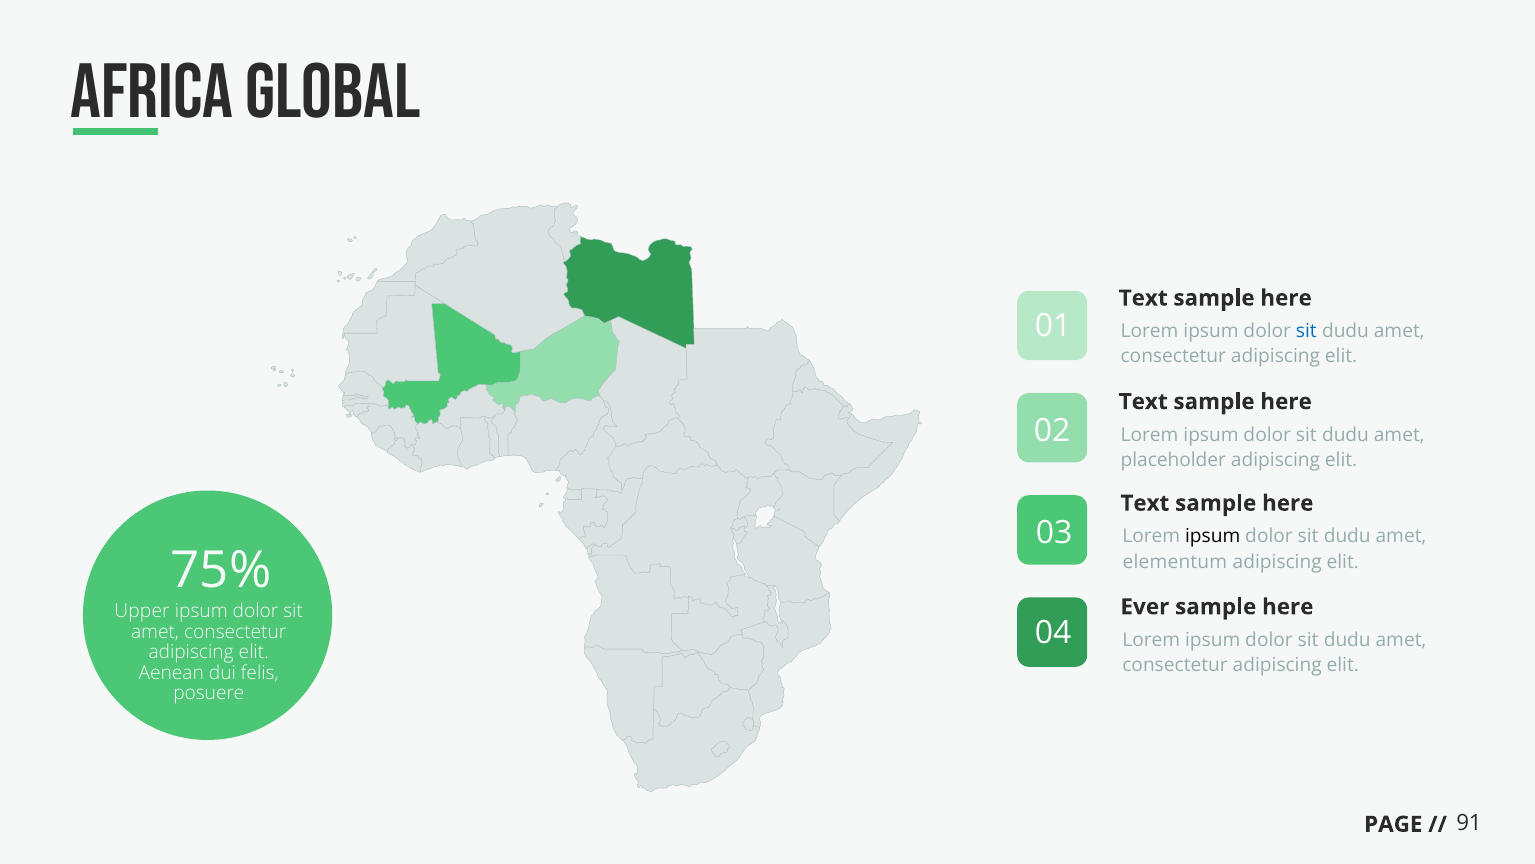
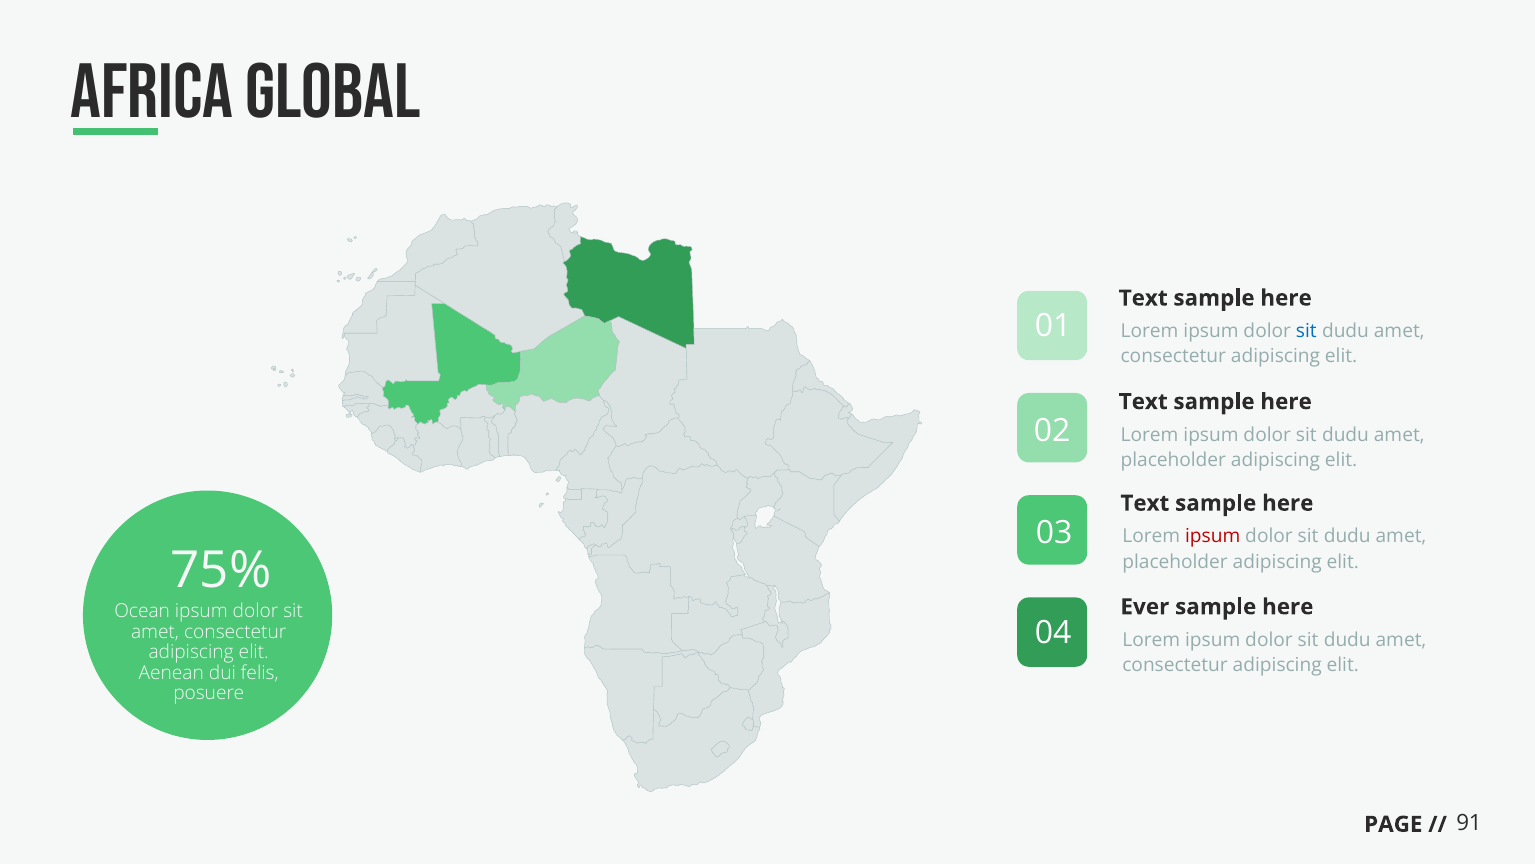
ipsum at (1213, 536) colour: black -> red
elementum at (1175, 561): elementum -> placeholder
Upper: Upper -> Ocean
